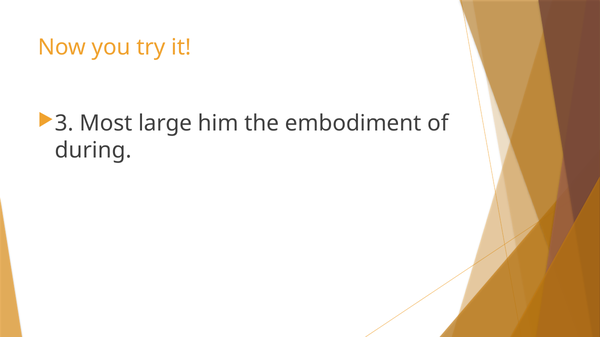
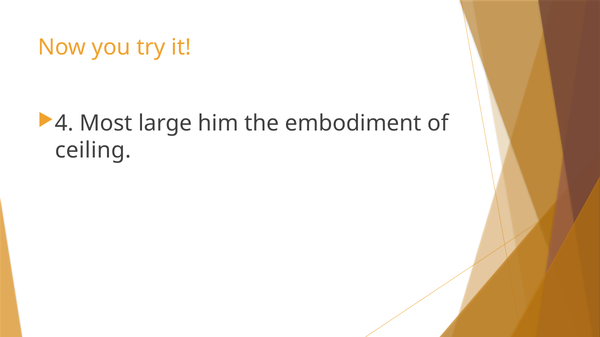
3: 3 -> 4
during: during -> ceiling
